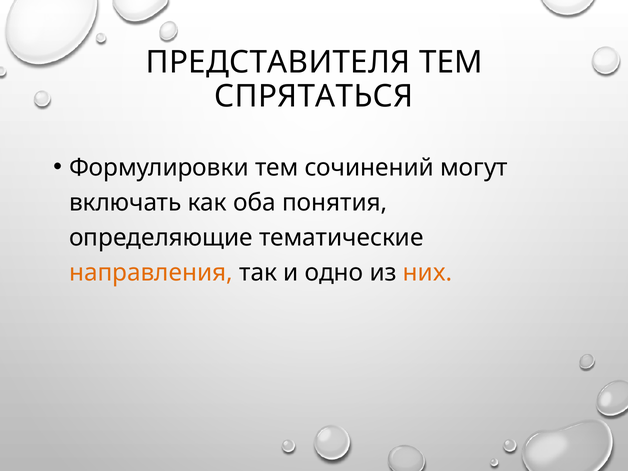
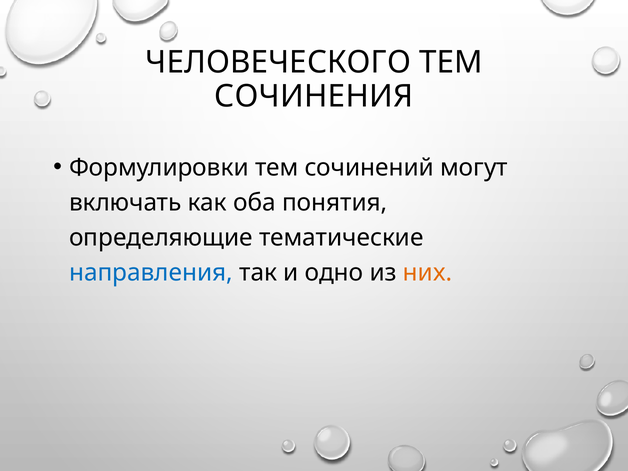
ПРЕДСТАВИТЕЛЯ: ПРЕДСТАВИТЕЛЯ -> ЧЕЛОВЕЧЕСКОГО
СПРЯТАТЬСЯ: СПРЯТАТЬСЯ -> СОЧИНЕНИЯ
направления colour: orange -> blue
